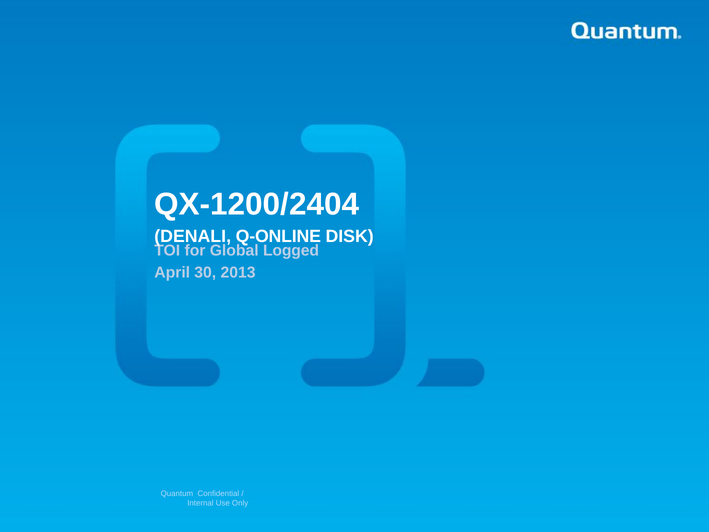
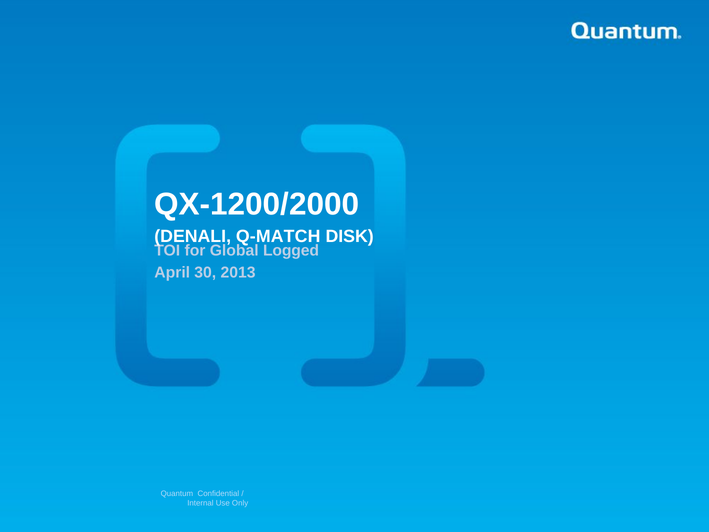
QX-1200/2404: QX-1200/2404 -> QX-1200/2000
Q-ONLINE: Q-ONLINE -> Q-MATCH
